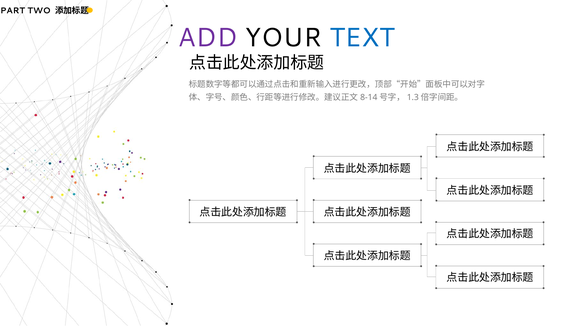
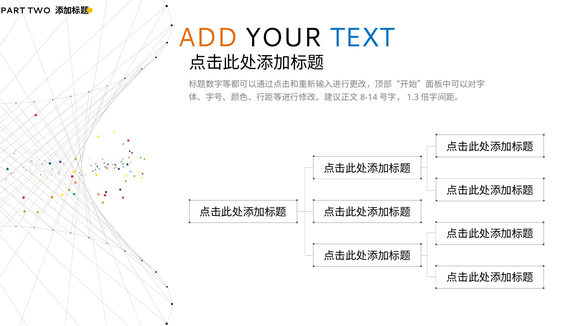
ADD colour: purple -> orange
